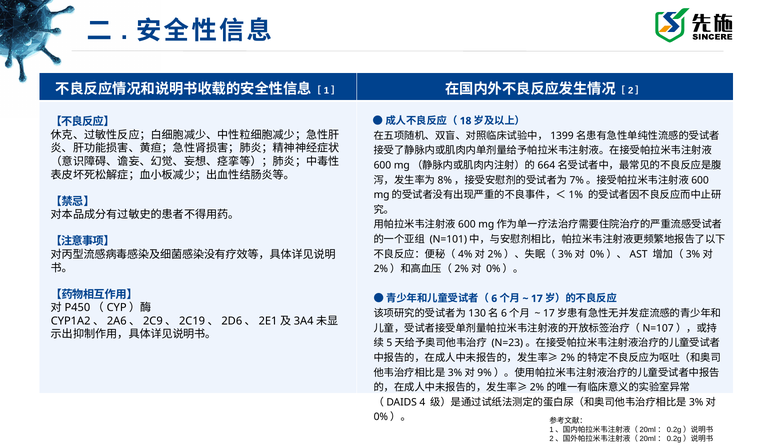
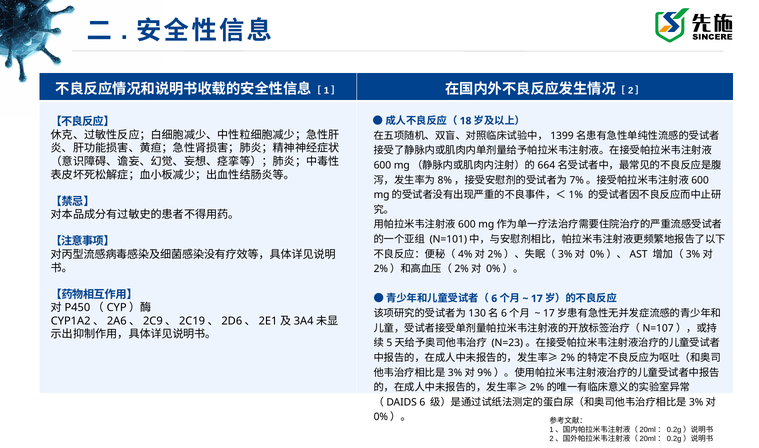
4 at (422, 402): 4 -> 6
